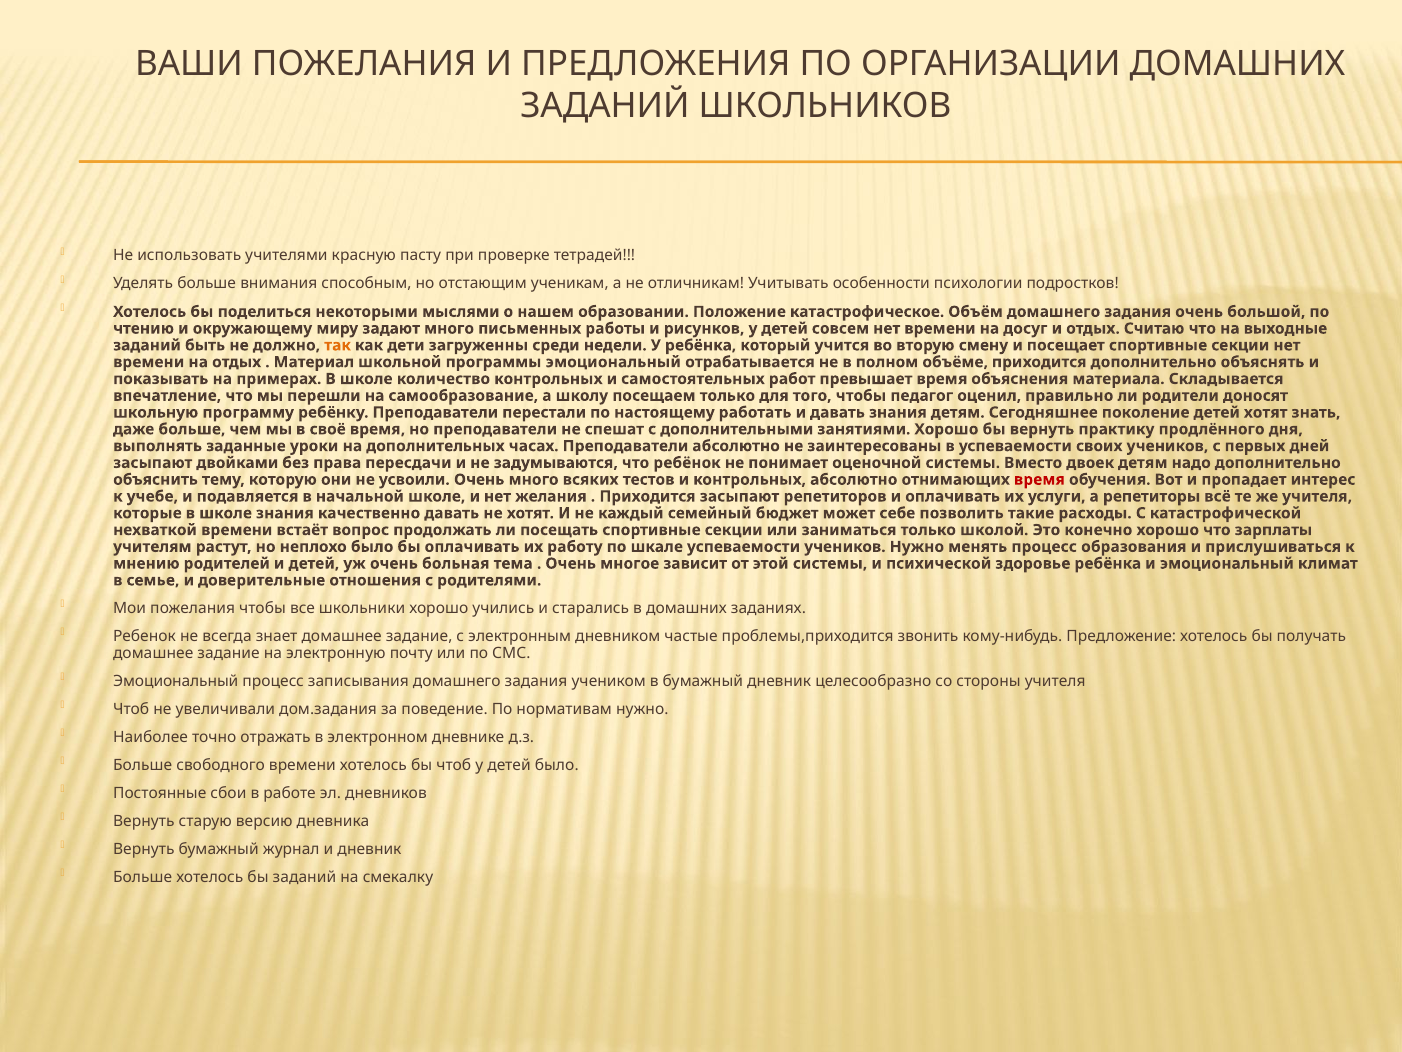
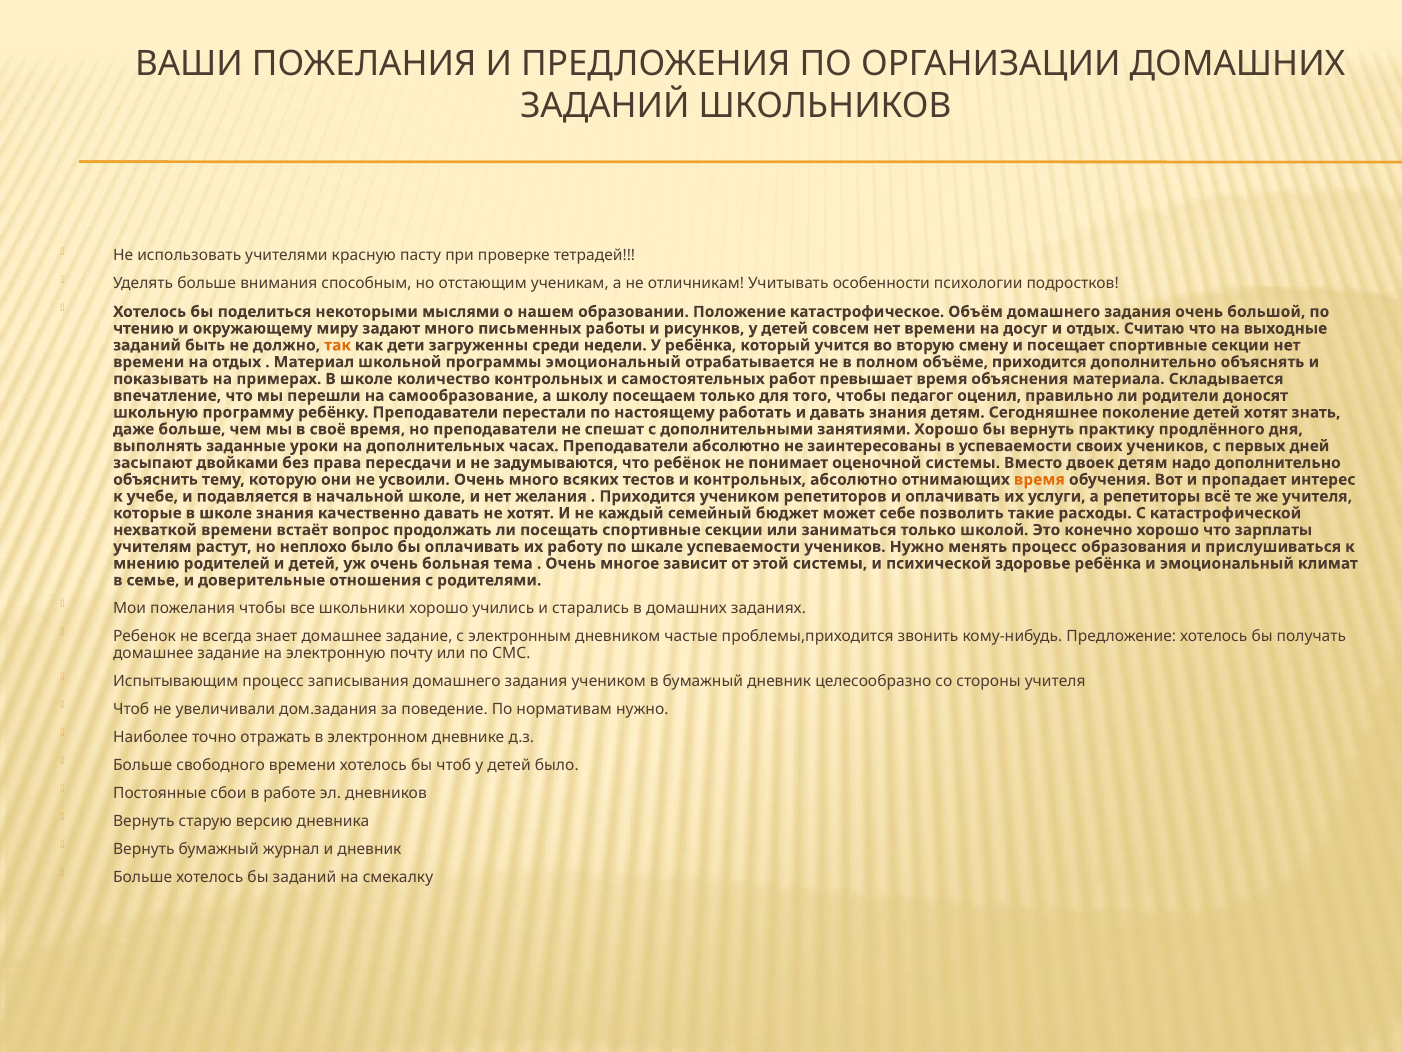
время at (1039, 479) colour: red -> orange
Приходится засыпают: засыпают -> учеником
Эмоциональный at (176, 681): Эмоциональный -> Испытывающим
